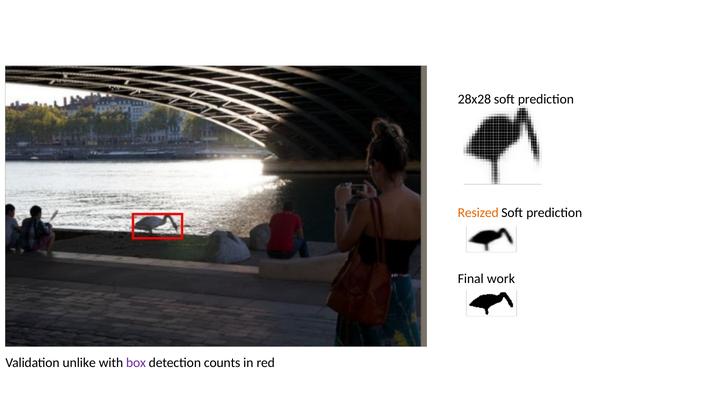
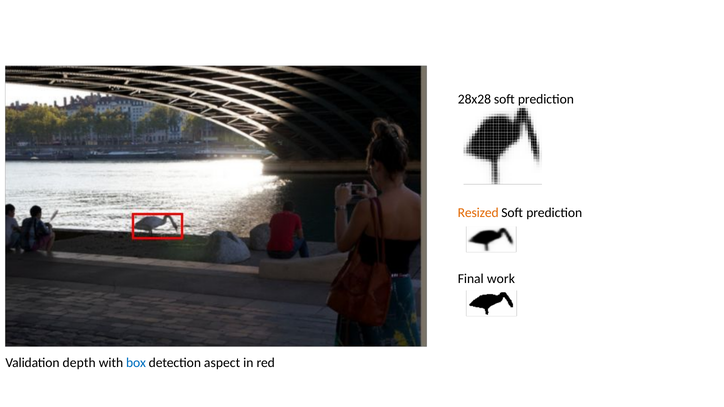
unlike: unlike -> depth
box colour: purple -> blue
counts: counts -> aspect
